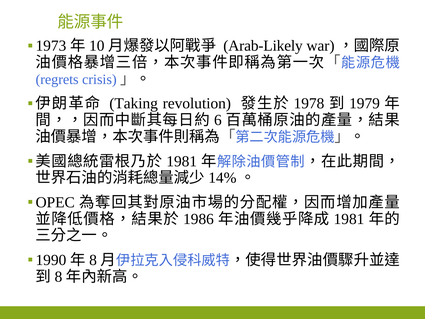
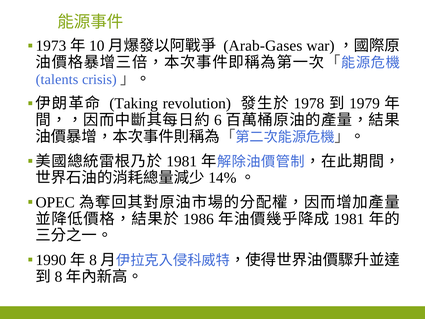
Arab-Likely: Arab-Likely -> Arab-Gases
regrets: regrets -> talents
